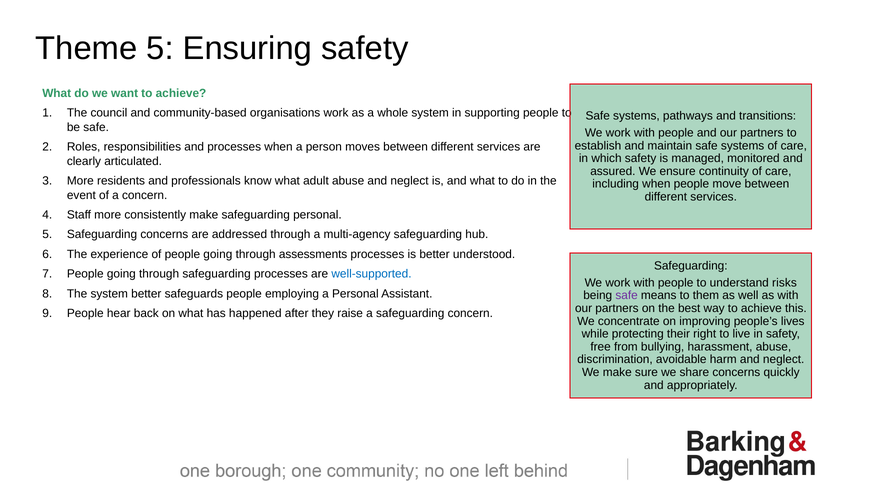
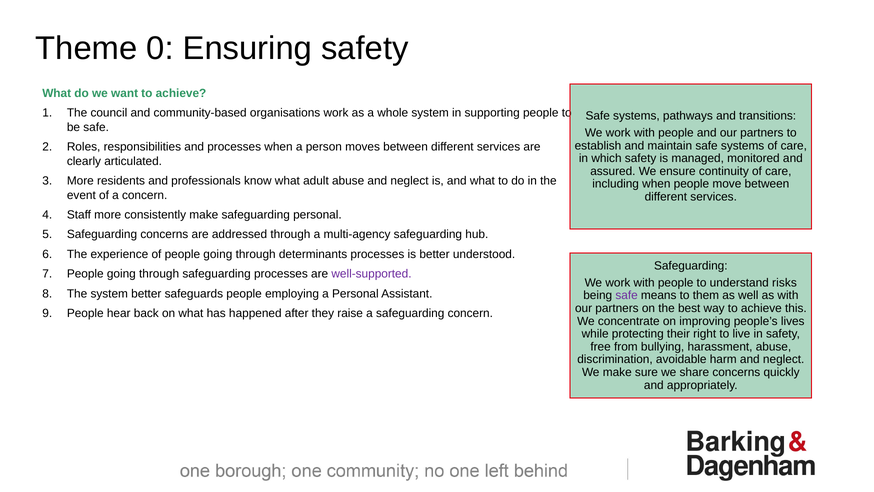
Theme 5: 5 -> 0
assessments: assessments -> determinants
well-supported colour: blue -> purple
